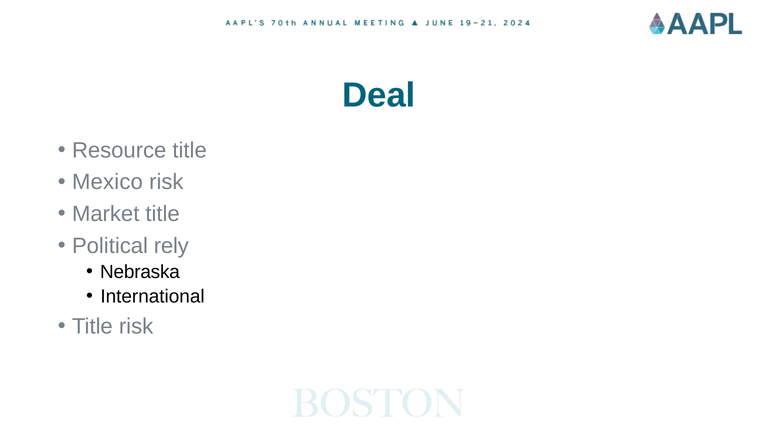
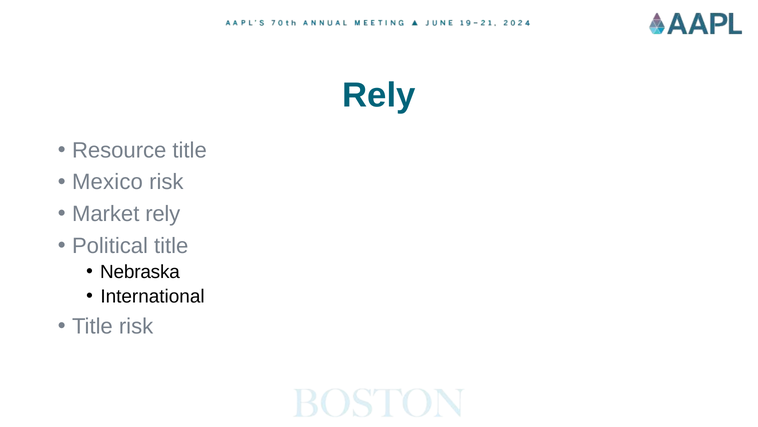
Deal at (379, 95): Deal -> Rely
Market title: title -> rely
Political rely: rely -> title
